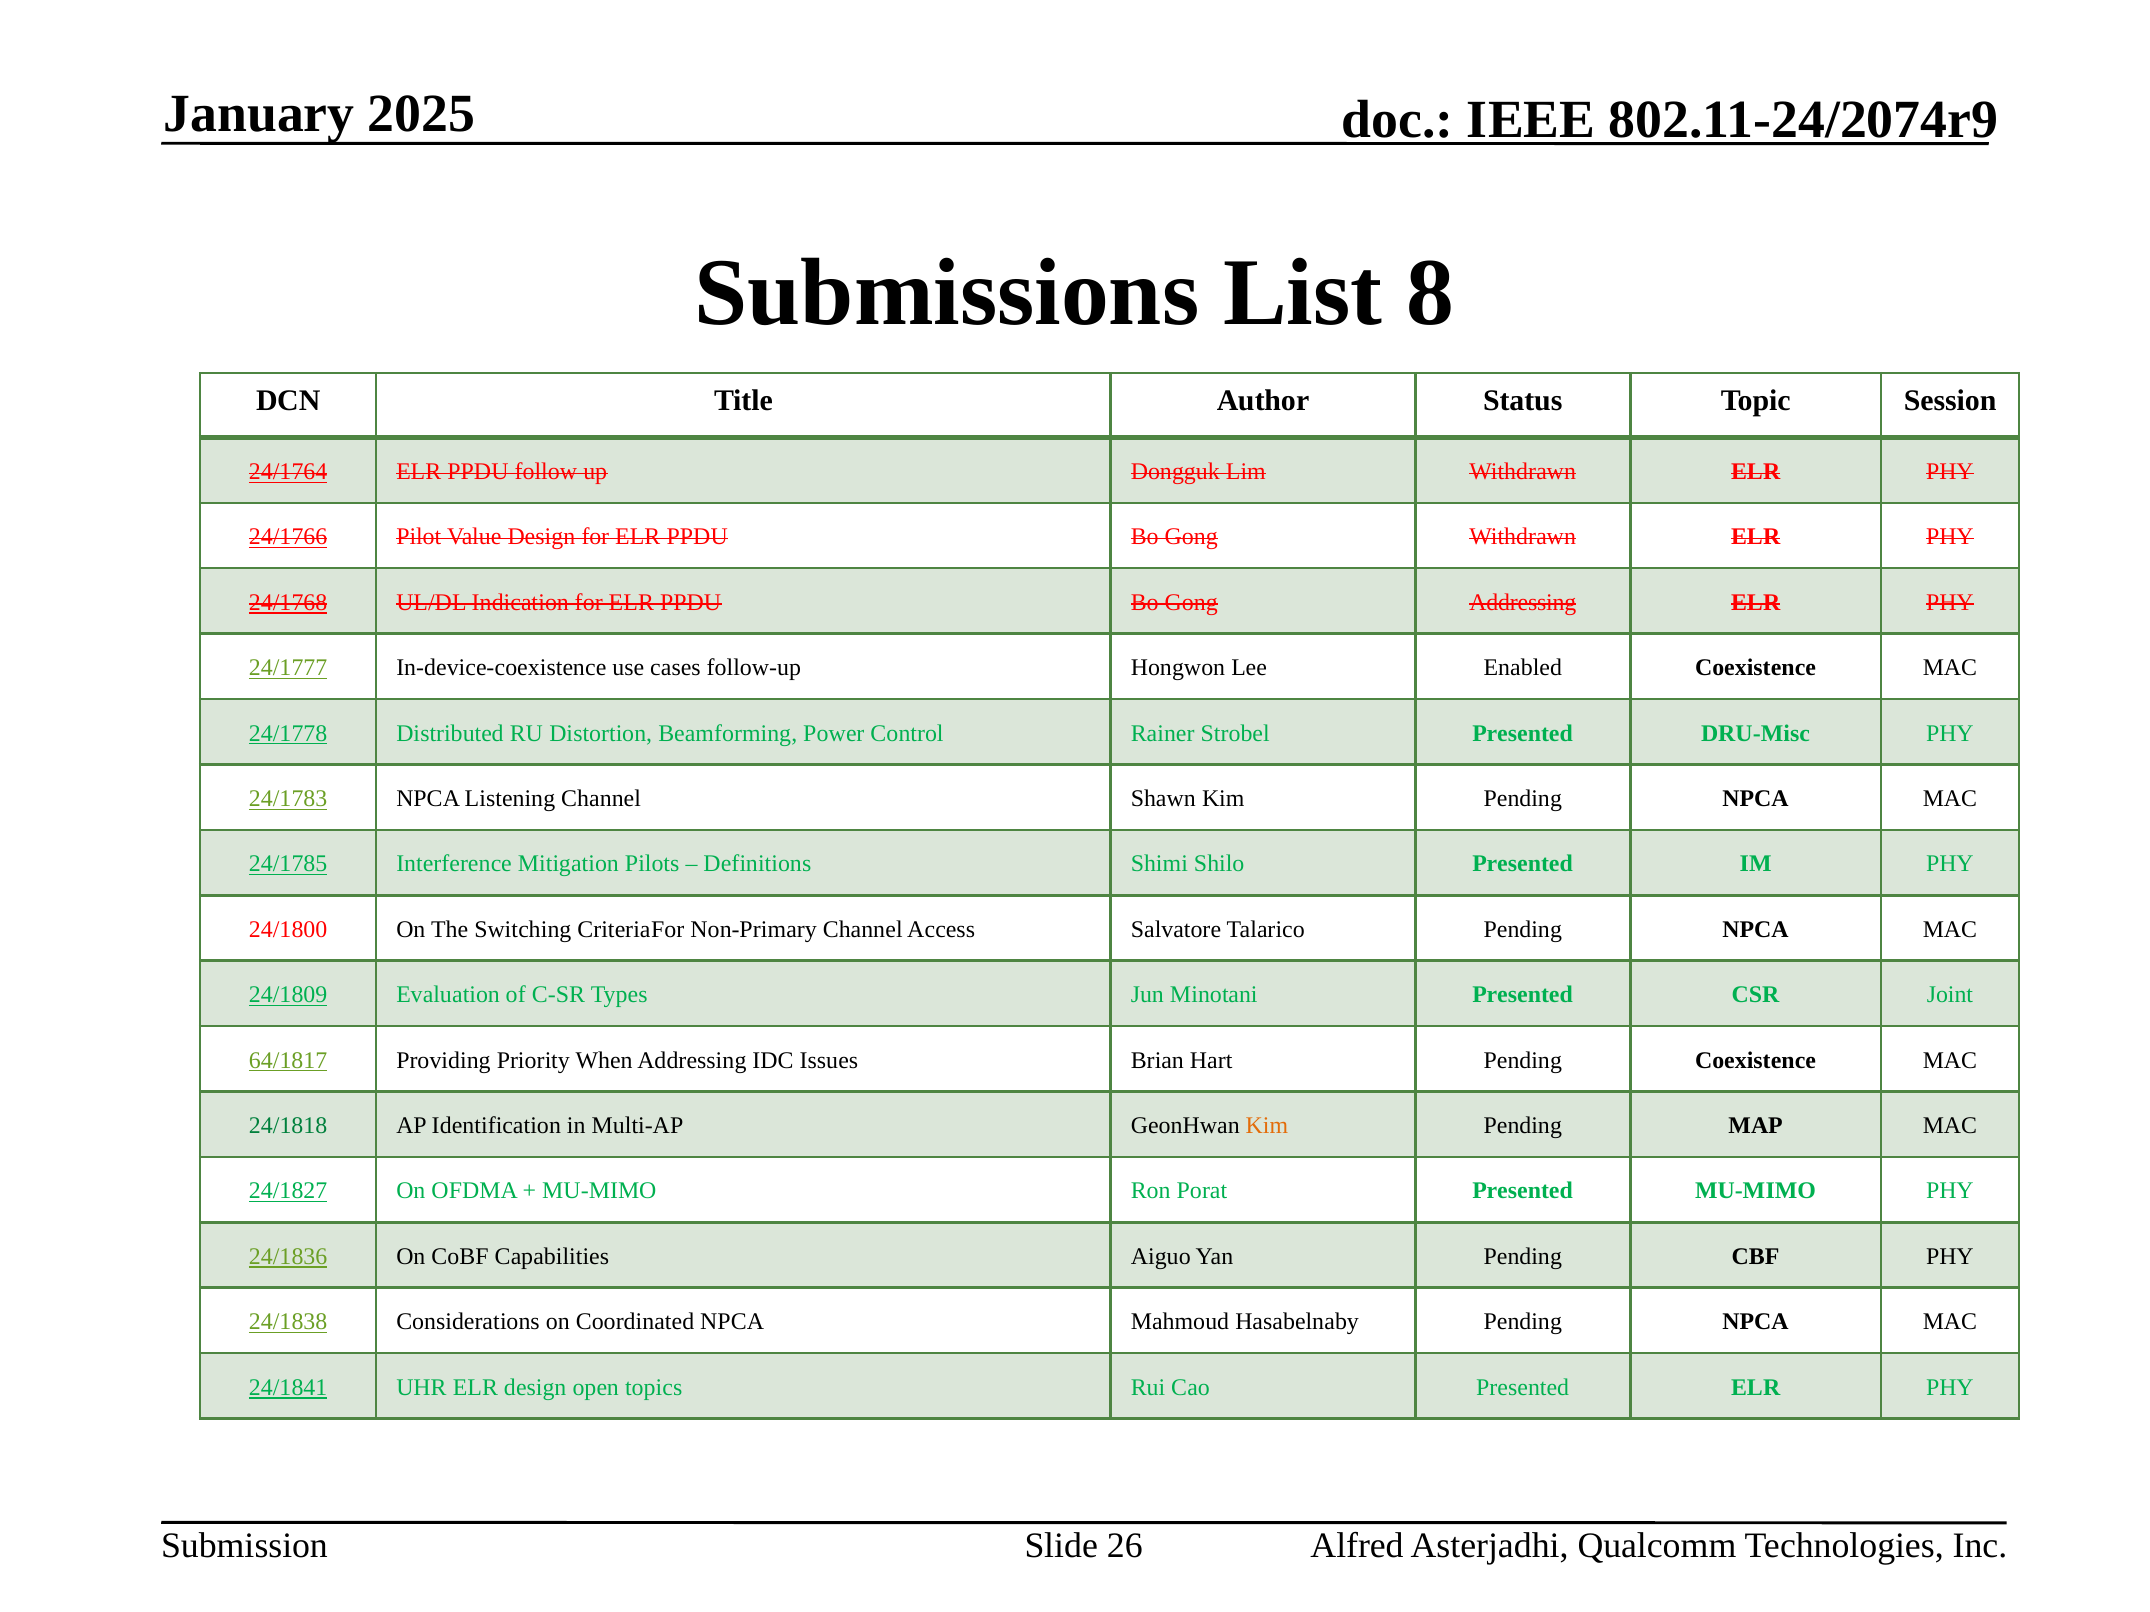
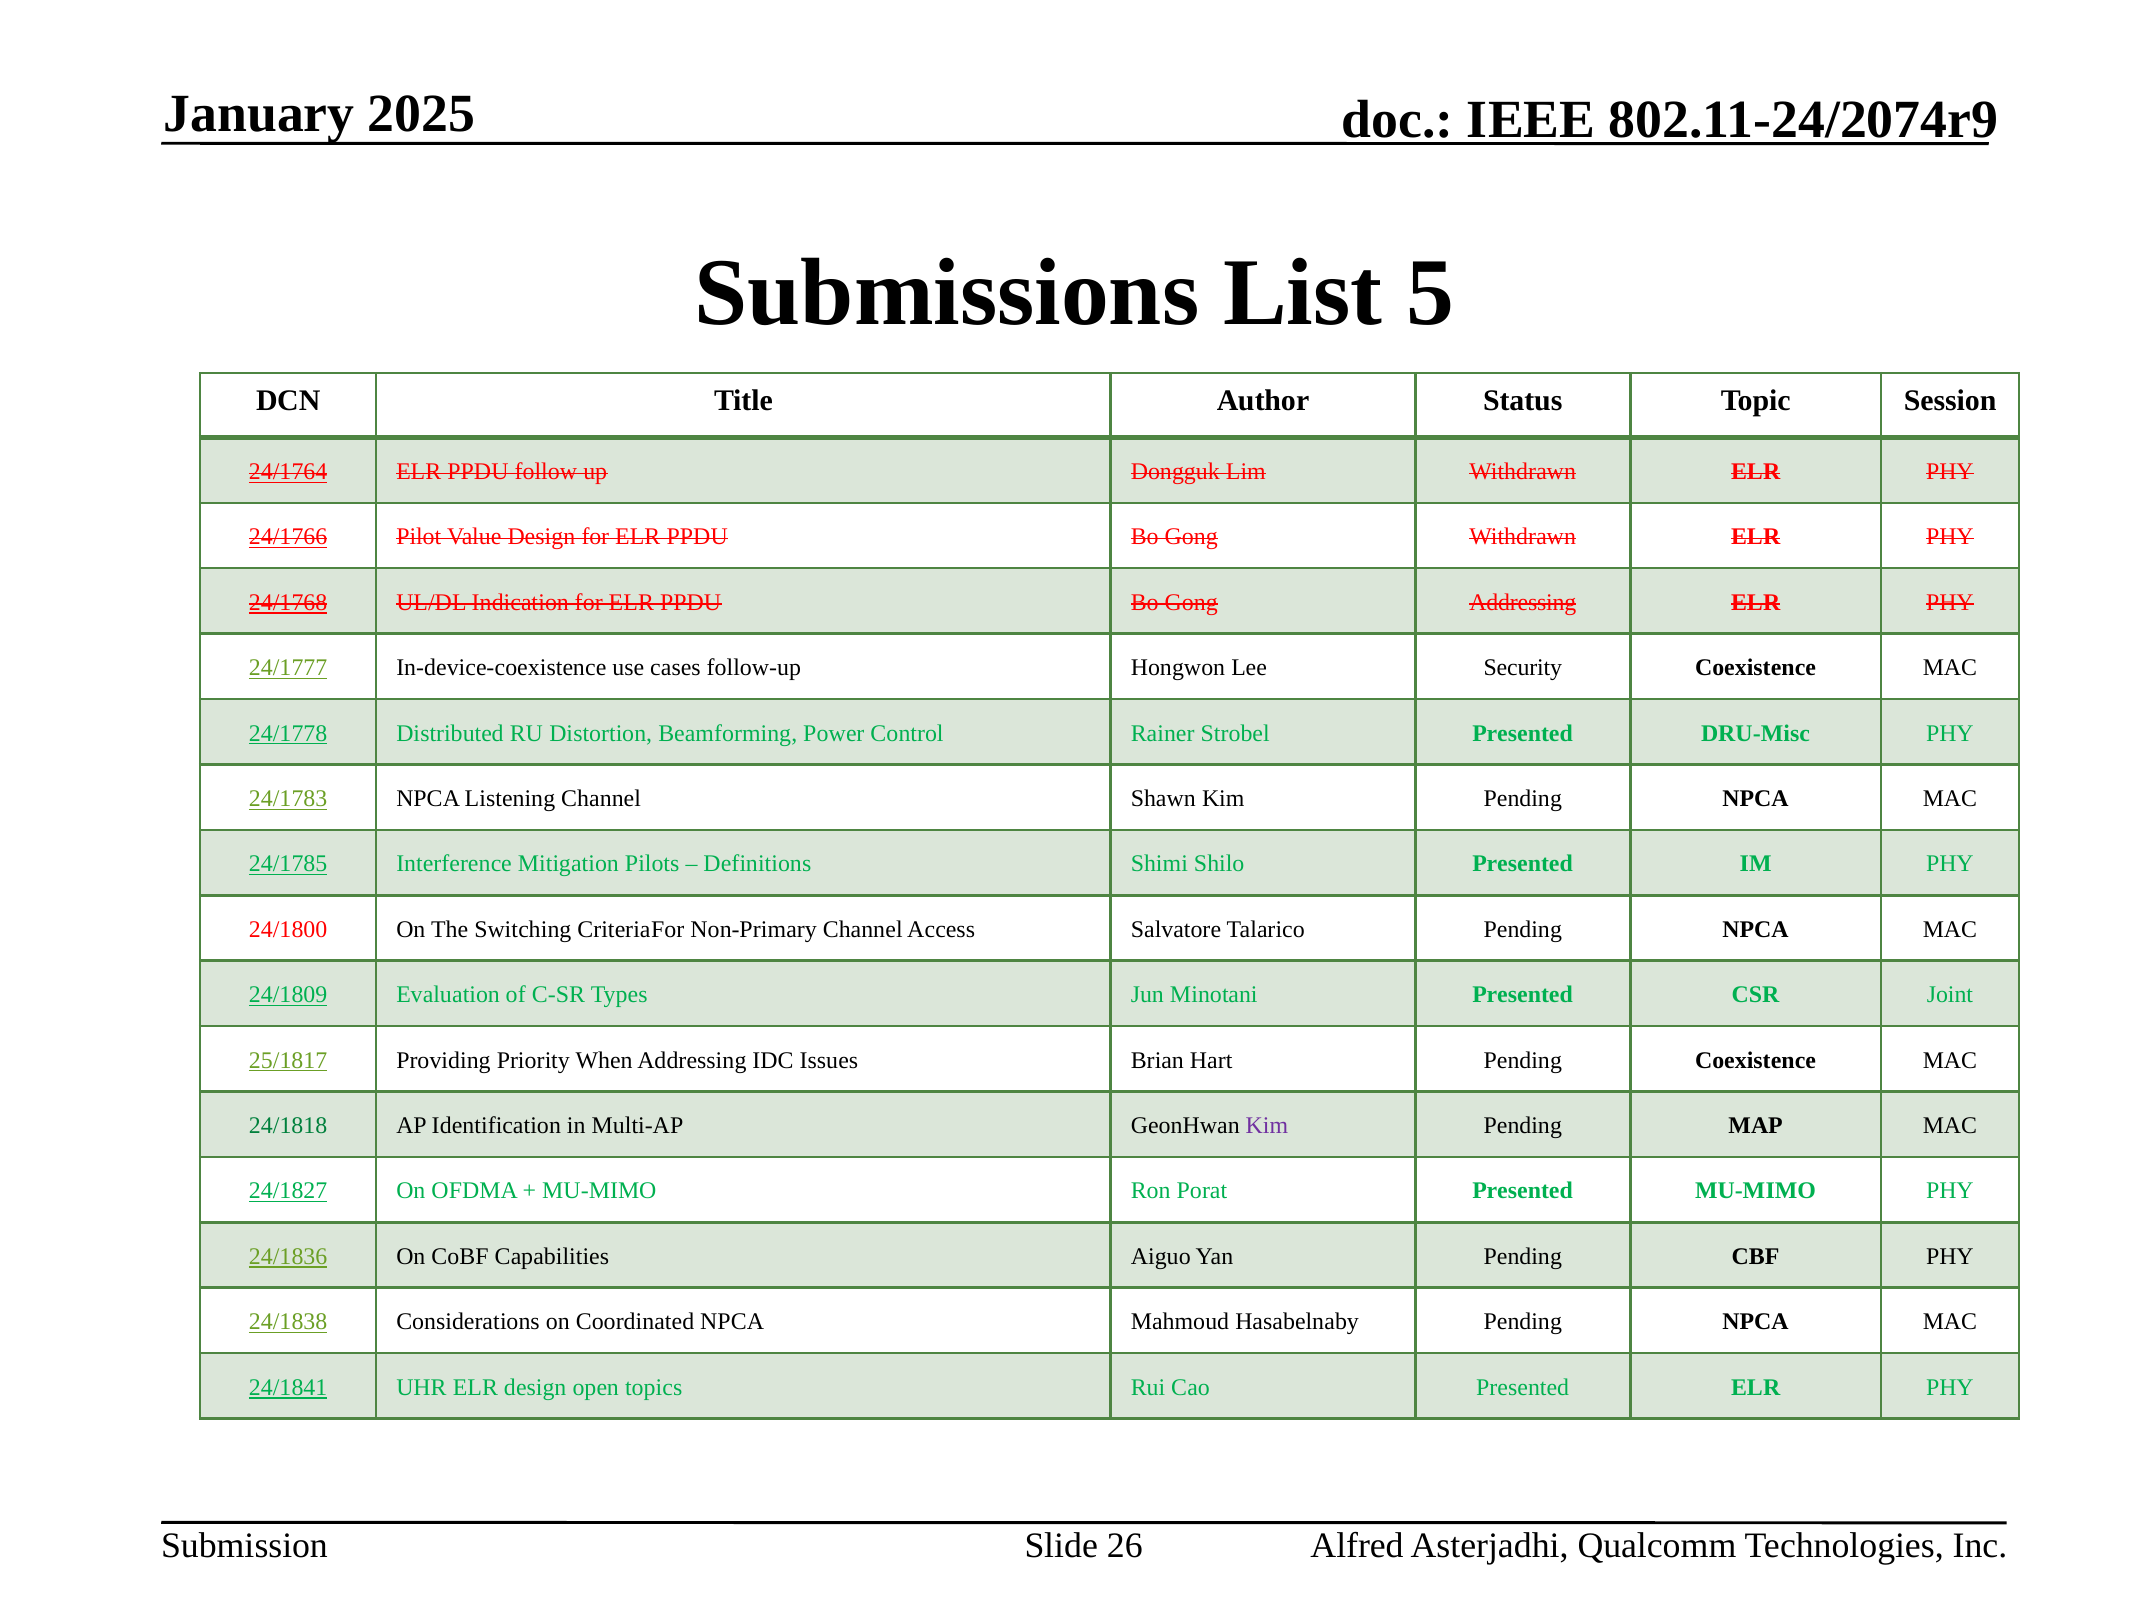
8: 8 -> 5
Enabled: Enabled -> Security
64/1817: 64/1817 -> 25/1817
Kim at (1267, 1126) colour: orange -> purple
